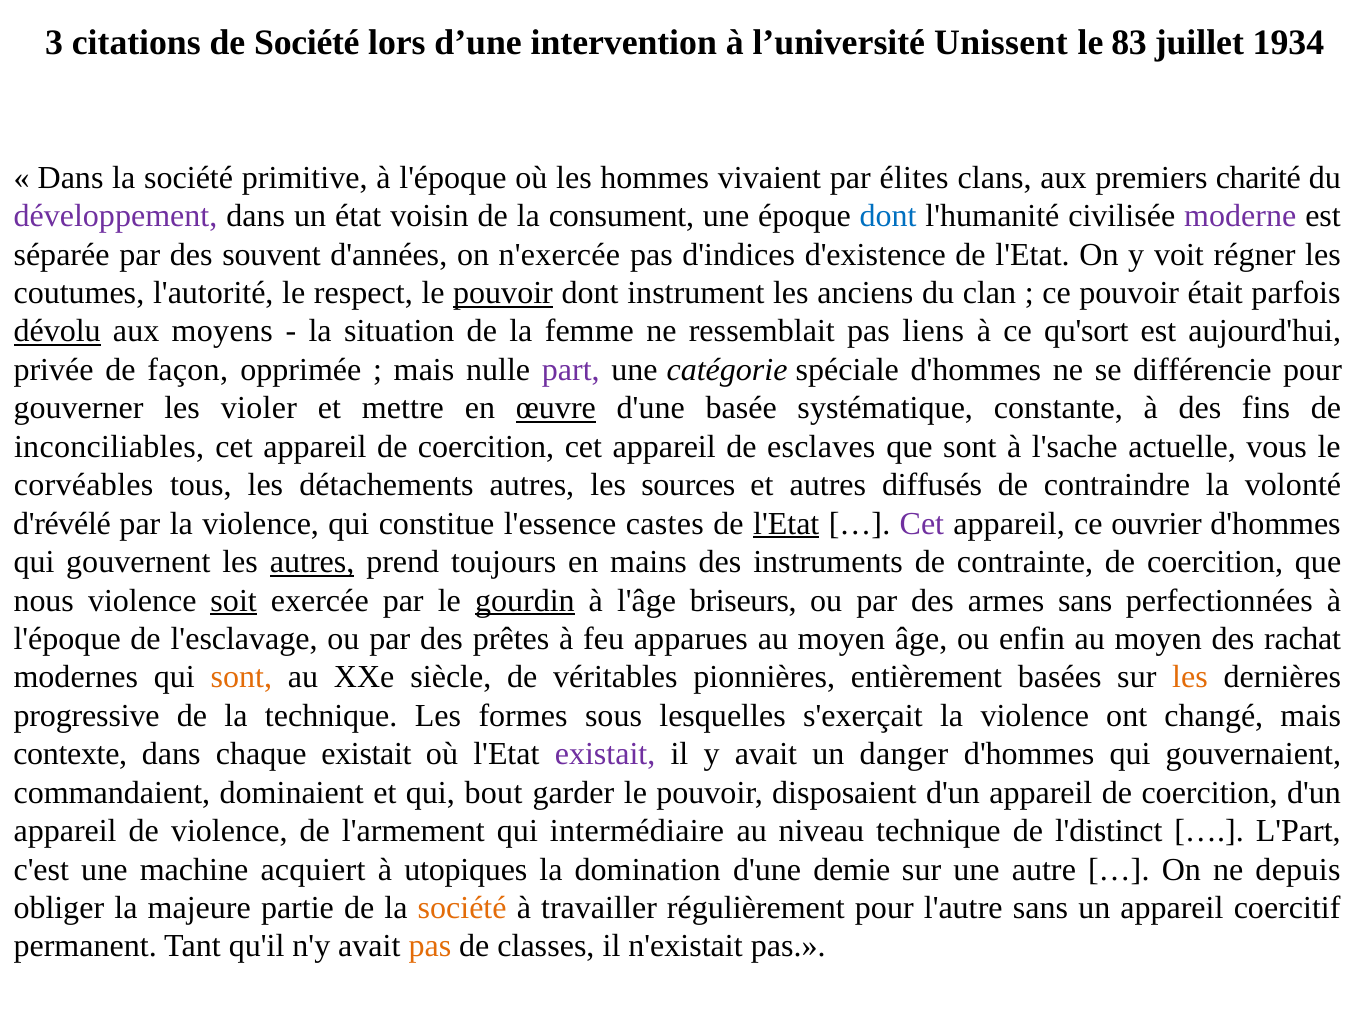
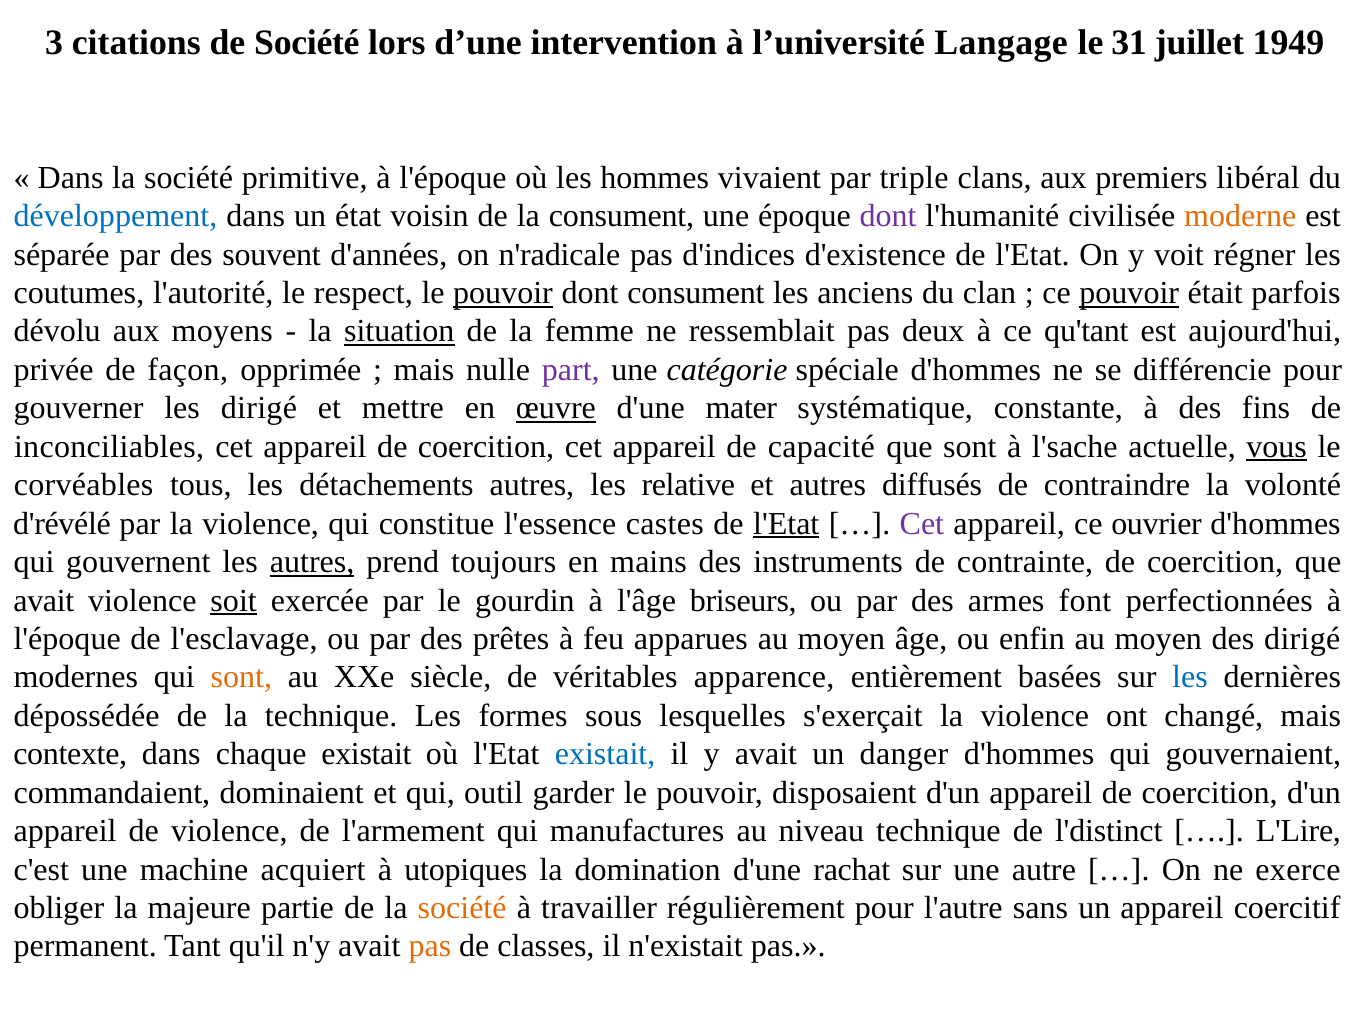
Unissent: Unissent -> Langage
83: 83 -> 31
1934: 1934 -> 1949
élites: élites -> triple
charité: charité -> libéral
développement colour: purple -> blue
dont at (888, 216) colour: blue -> purple
moderne colour: purple -> orange
n'exercée: n'exercée -> n'radicale
dont instrument: instrument -> consument
pouvoir at (1129, 293) underline: none -> present
dévolu underline: present -> none
situation underline: none -> present
liens: liens -> deux
qu'sort: qu'sort -> qu'tant
les violer: violer -> dirigé
basée: basée -> mater
esclaves: esclaves -> capacité
vous underline: none -> present
sources: sources -> relative
nous at (44, 600): nous -> avait
gourdin underline: present -> none
armes sans: sans -> font
des rachat: rachat -> dirigé
pionnières: pionnières -> apparence
les at (1190, 677) colour: orange -> blue
progressive: progressive -> dépossédée
existait at (605, 754) colour: purple -> blue
bout: bout -> outil
intermédiaire: intermédiaire -> manufactures
L'Part: L'Part -> L'Lire
demie: demie -> rachat
depuis: depuis -> exerce
